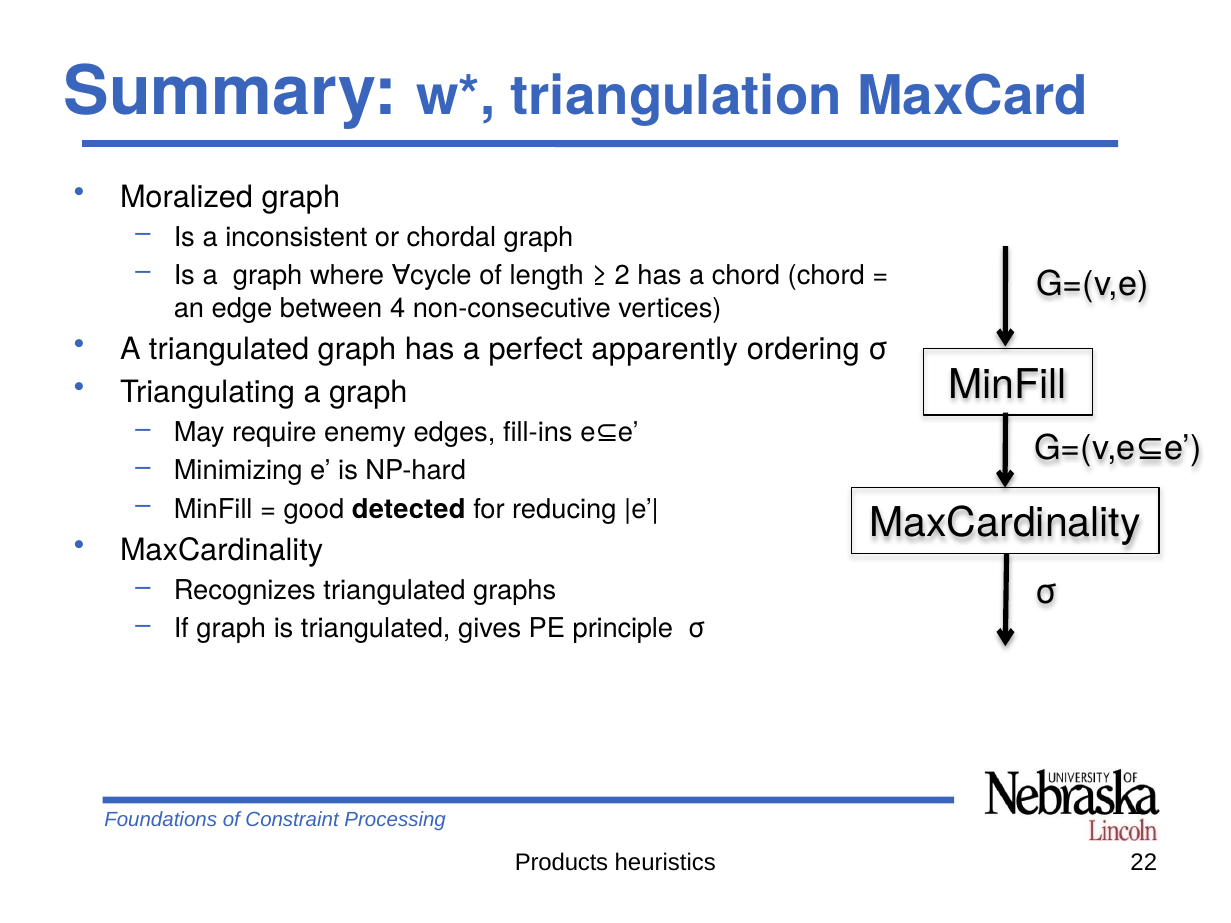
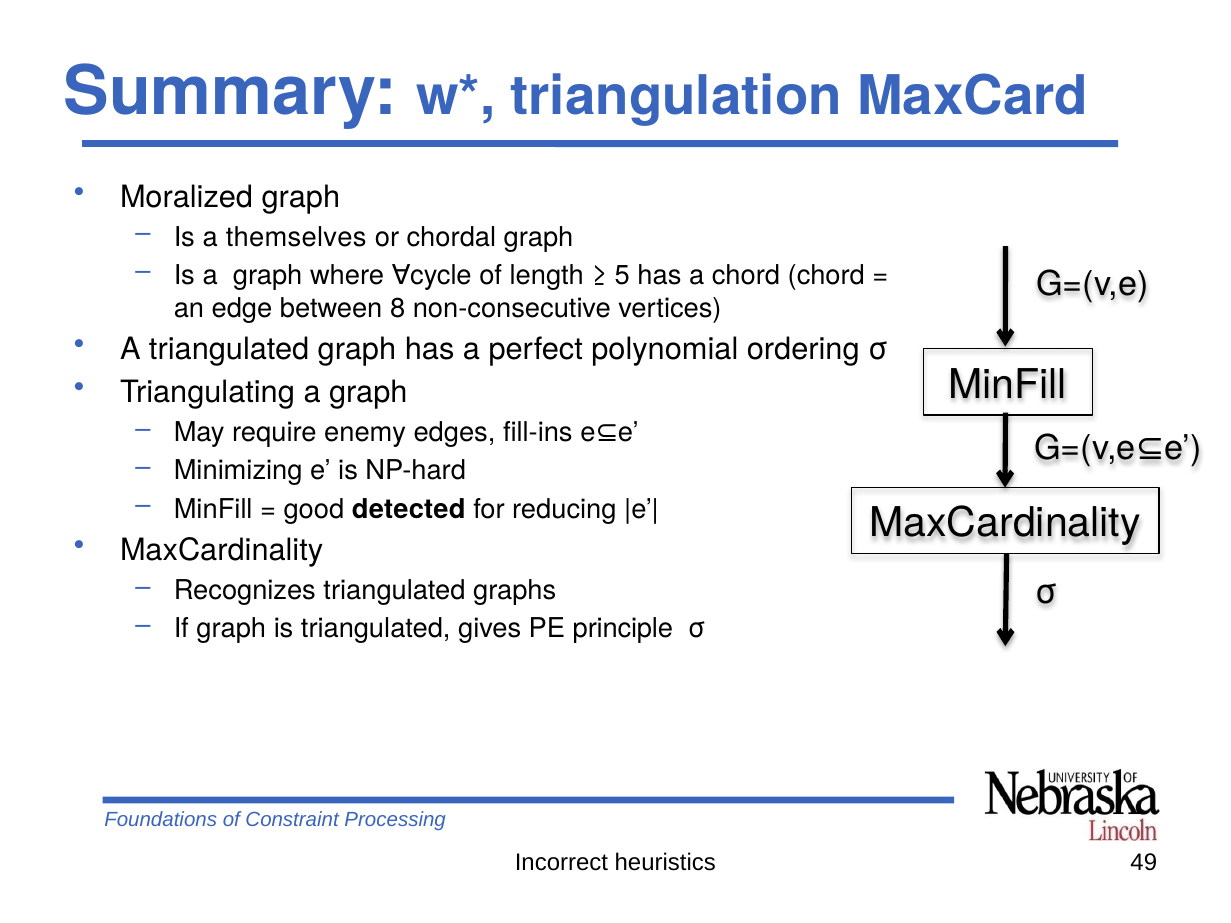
inconsistent: inconsistent -> themselves
2: 2 -> 5
4: 4 -> 8
apparently: apparently -> polynomial
Products: Products -> Incorrect
22: 22 -> 49
